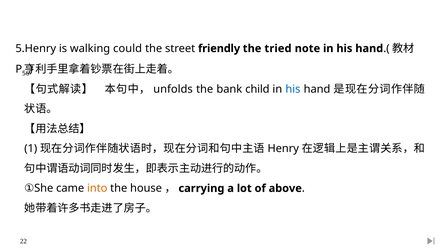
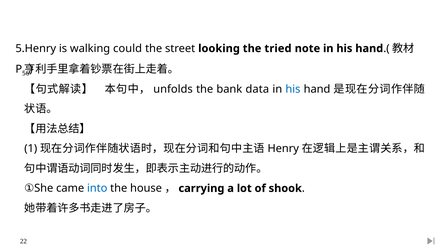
friendly: friendly -> looking
child: child -> data
into colour: orange -> blue
above: above -> shook
